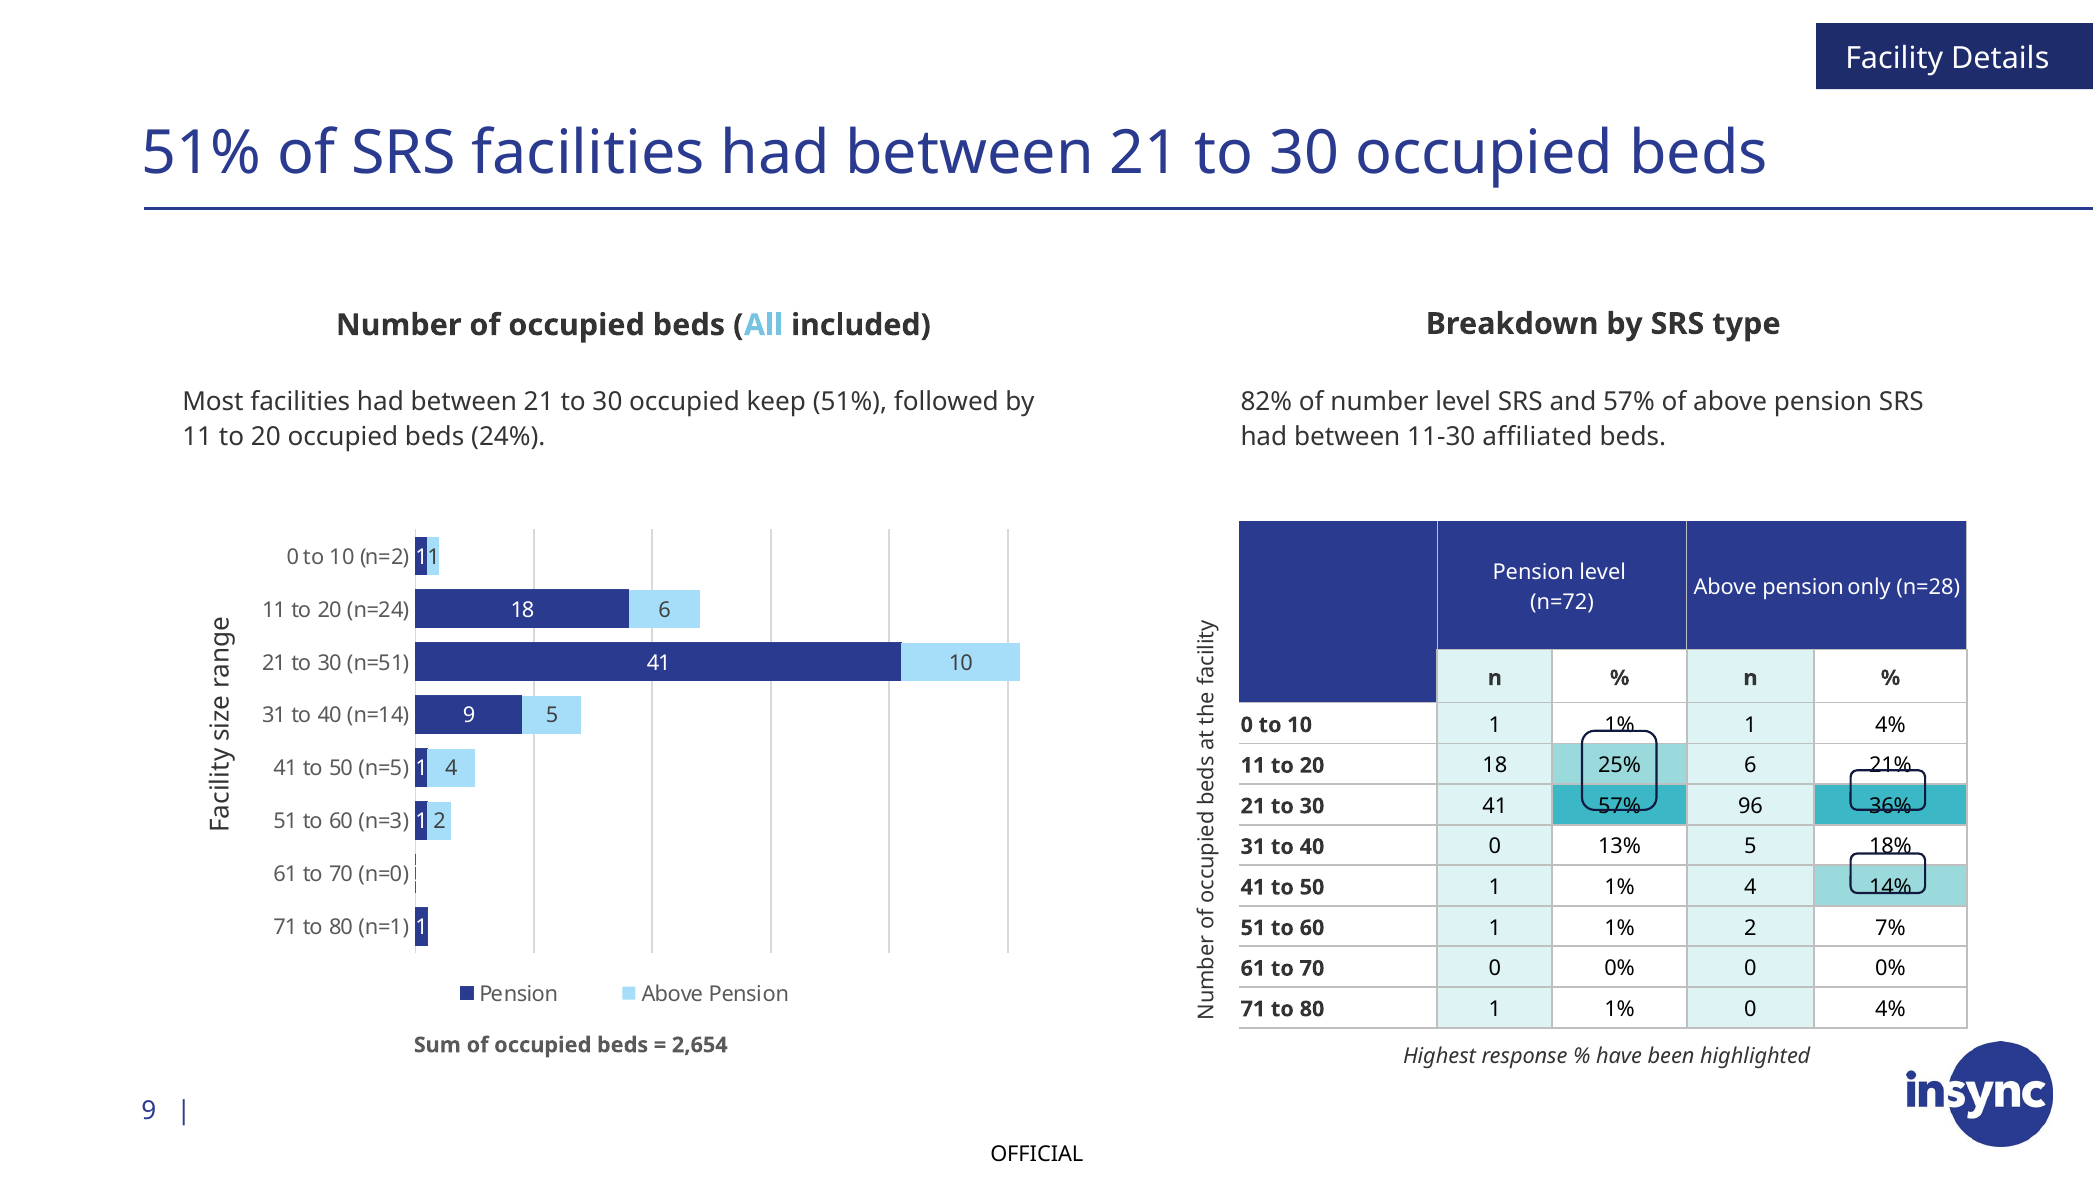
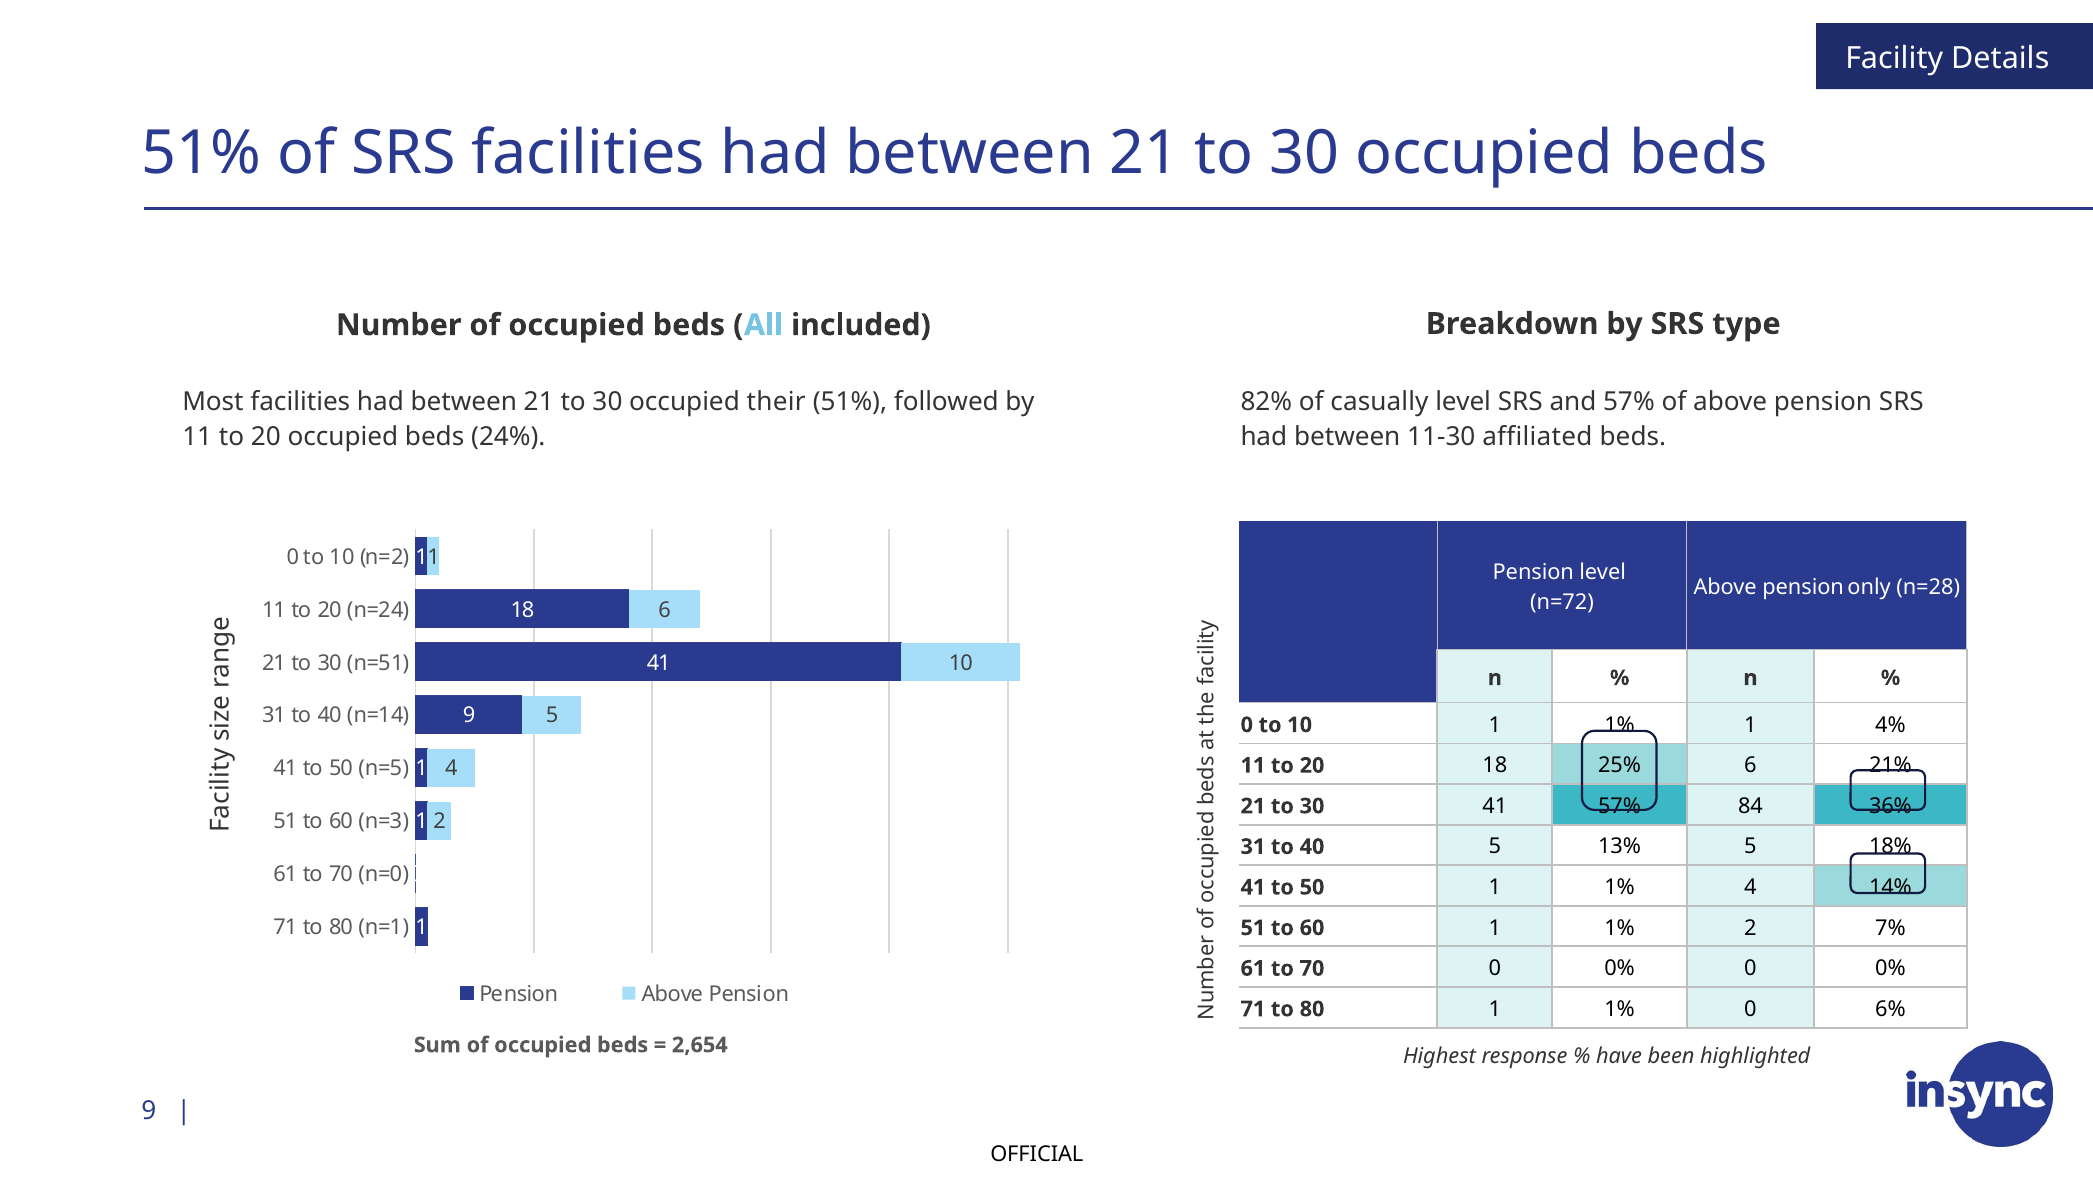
keep: keep -> their
of number: number -> casually
96: 96 -> 84
40 0: 0 -> 5
0 4%: 4% -> 6%
